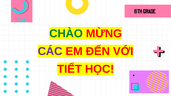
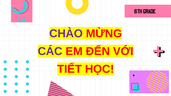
CHÀO colour: green -> purple
